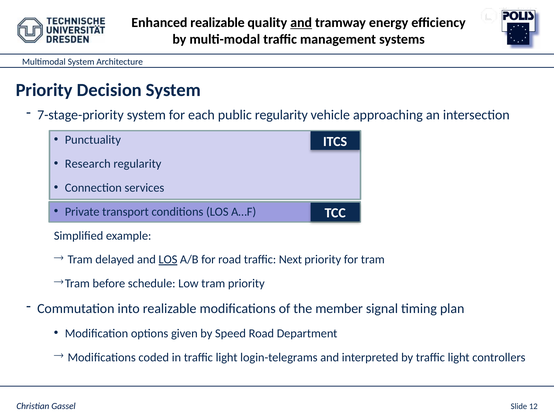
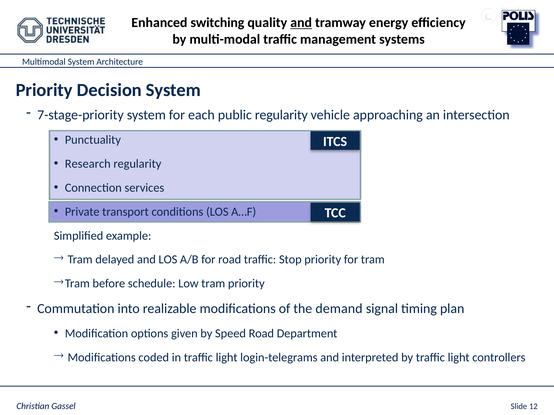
realizable at (217, 23): realizable -> switching
LOS at (168, 260) underline: present -> none
Next: Next -> Stop
member: member -> demand
